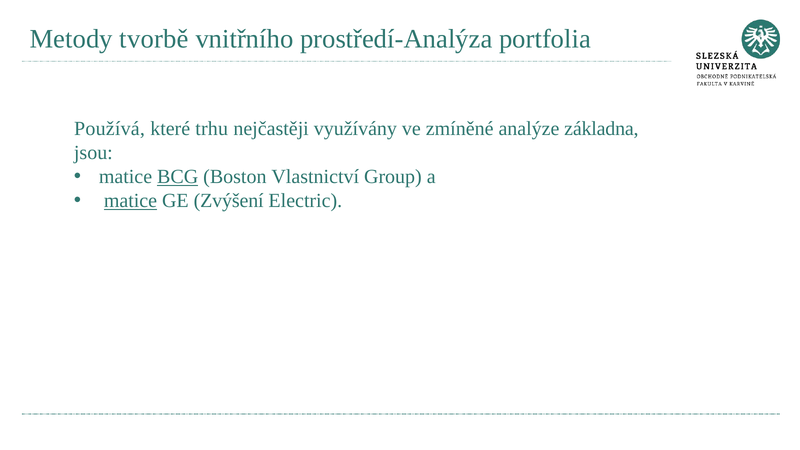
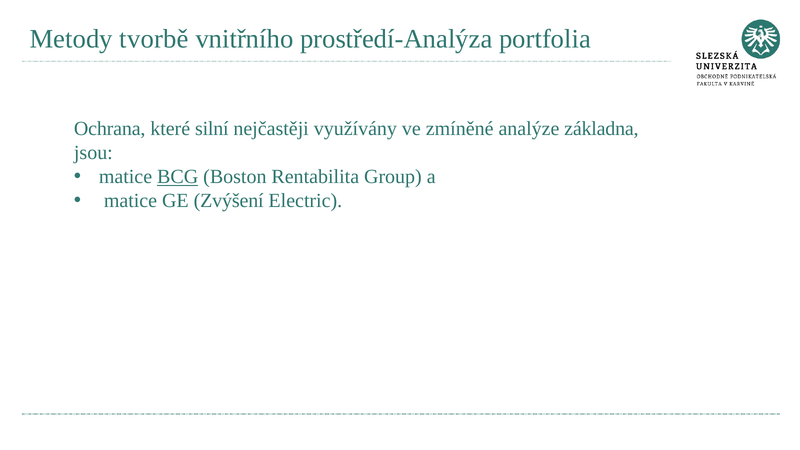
Používá: Používá -> Ochrana
trhu: trhu -> silní
Vlastnictví: Vlastnictví -> Rentabilita
matice at (130, 201) underline: present -> none
